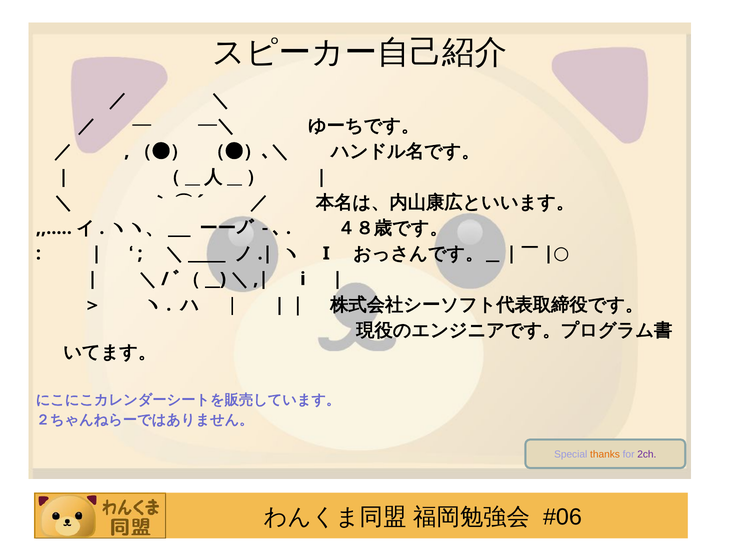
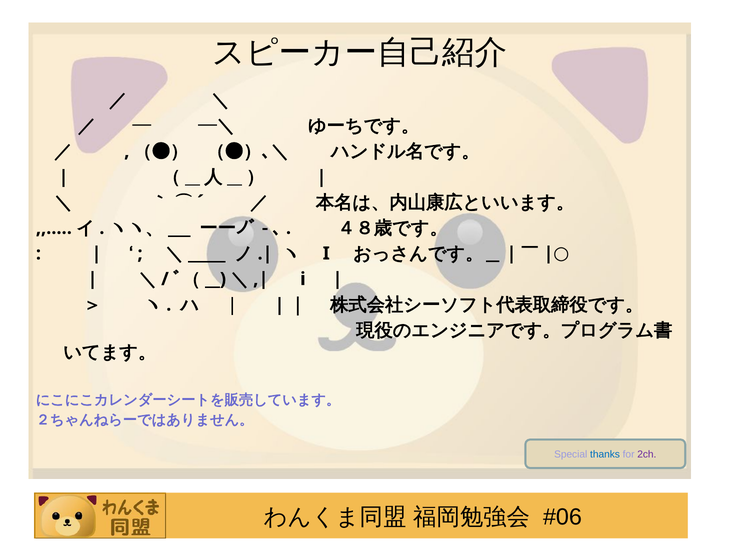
thanks colour: orange -> blue
